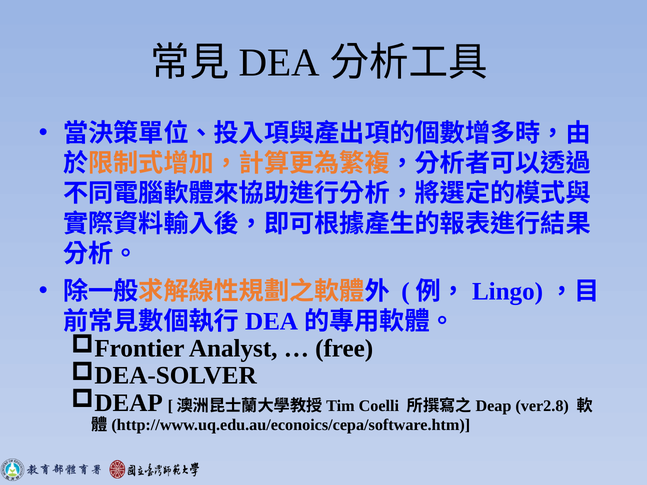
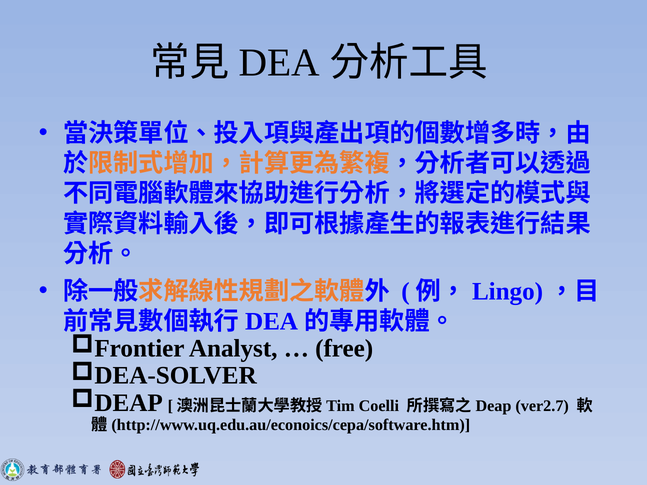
ver2.8: ver2.8 -> ver2.7
